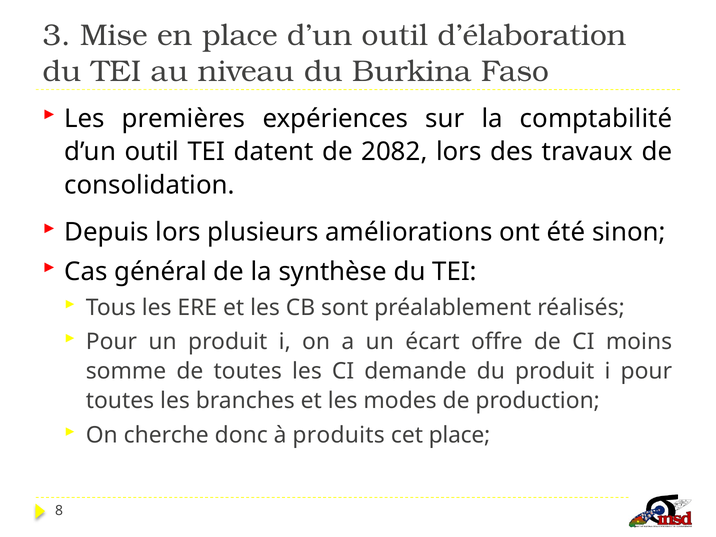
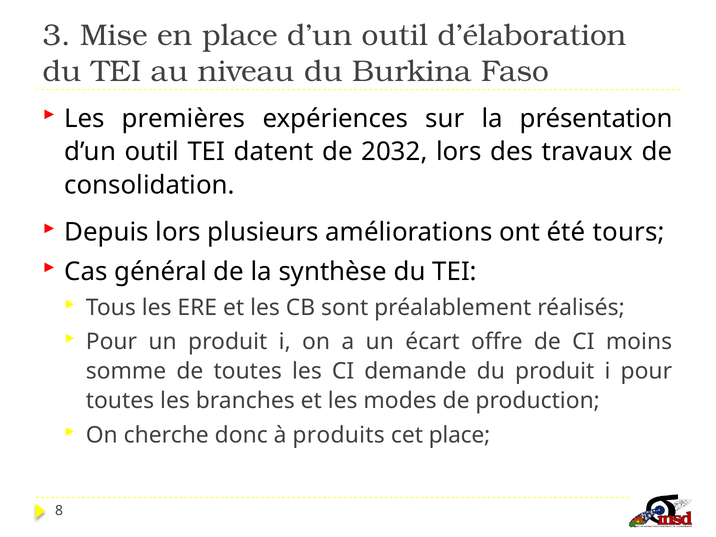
comptabilité: comptabilité -> présentation
2082: 2082 -> 2032
sinon: sinon -> tours
